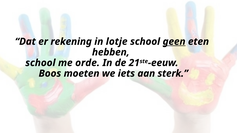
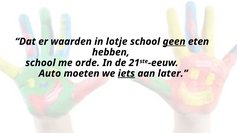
rekening: rekening -> waarden
Boos: Boos -> Auto
iets underline: none -> present
sterk: sterk -> later
